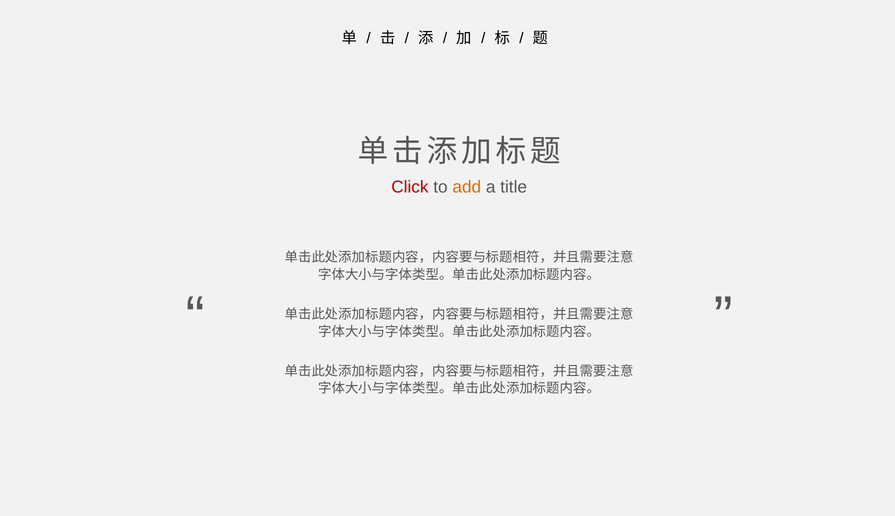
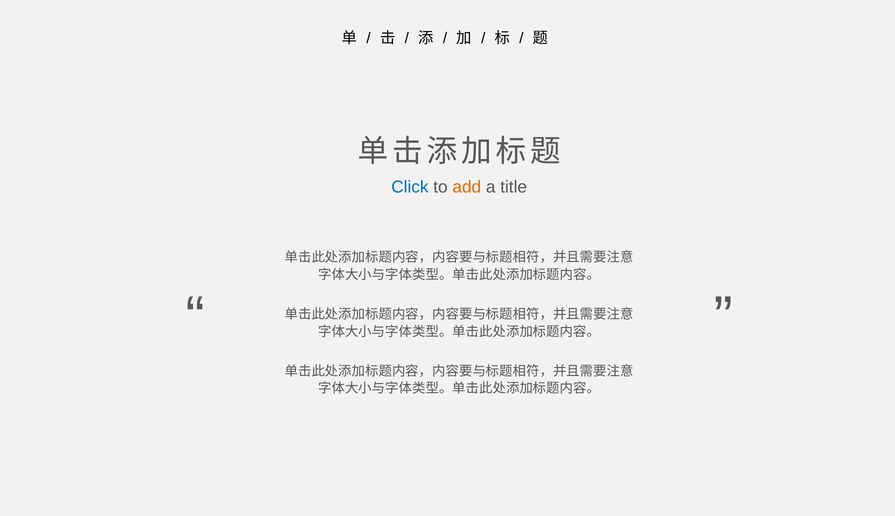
Click colour: red -> blue
